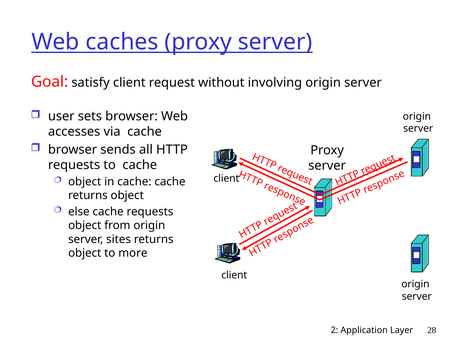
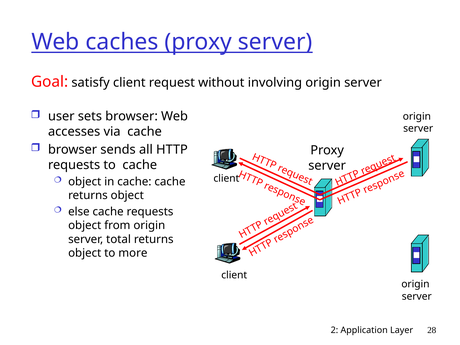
sites: sites -> total
